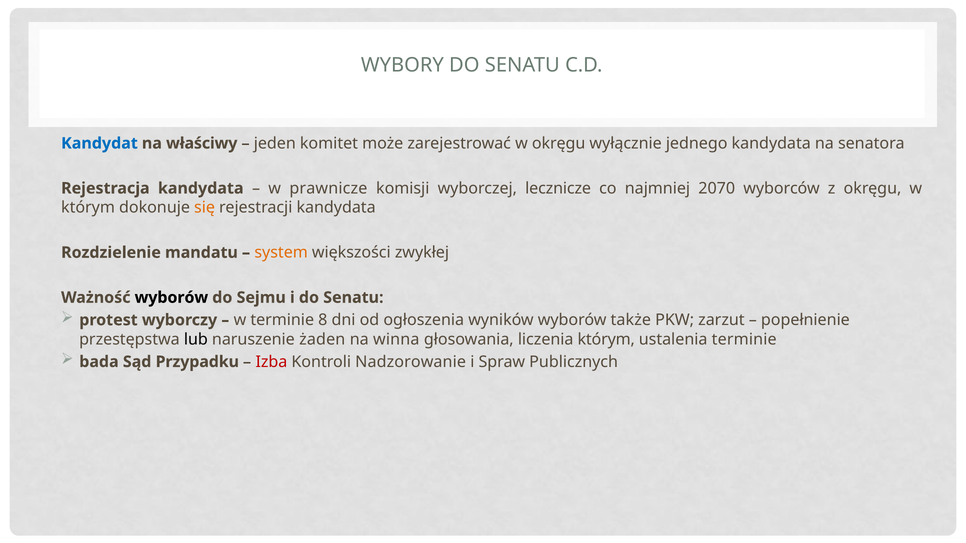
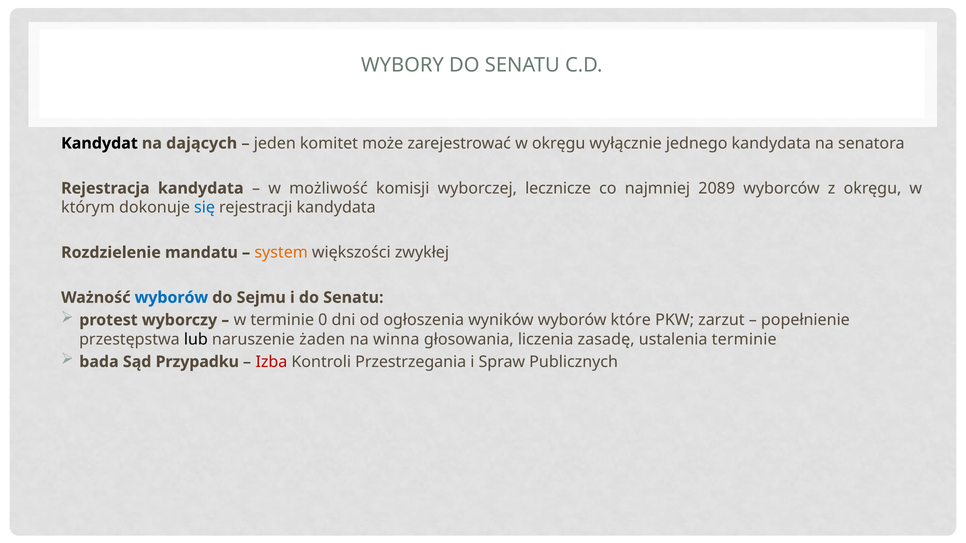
Kandydat colour: blue -> black
właściwy: właściwy -> dających
prawnicze: prawnicze -> możliwość
2070: 2070 -> 2089
się colour: orange -> blue
wyborów at (171, 298) colour: black -> blue
8: 8 -> 0
także: także -> które
liczenia którym: którym -> zasadę
Nadzorowanie: Nadzorowanie -> Przestrzegania
